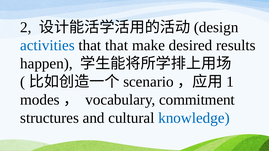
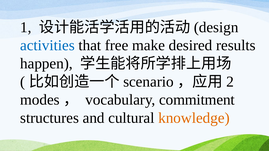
2: 2 -> 1
that that: that -> free
1: 1 -> 2
knowledge colour: blue -> orange
